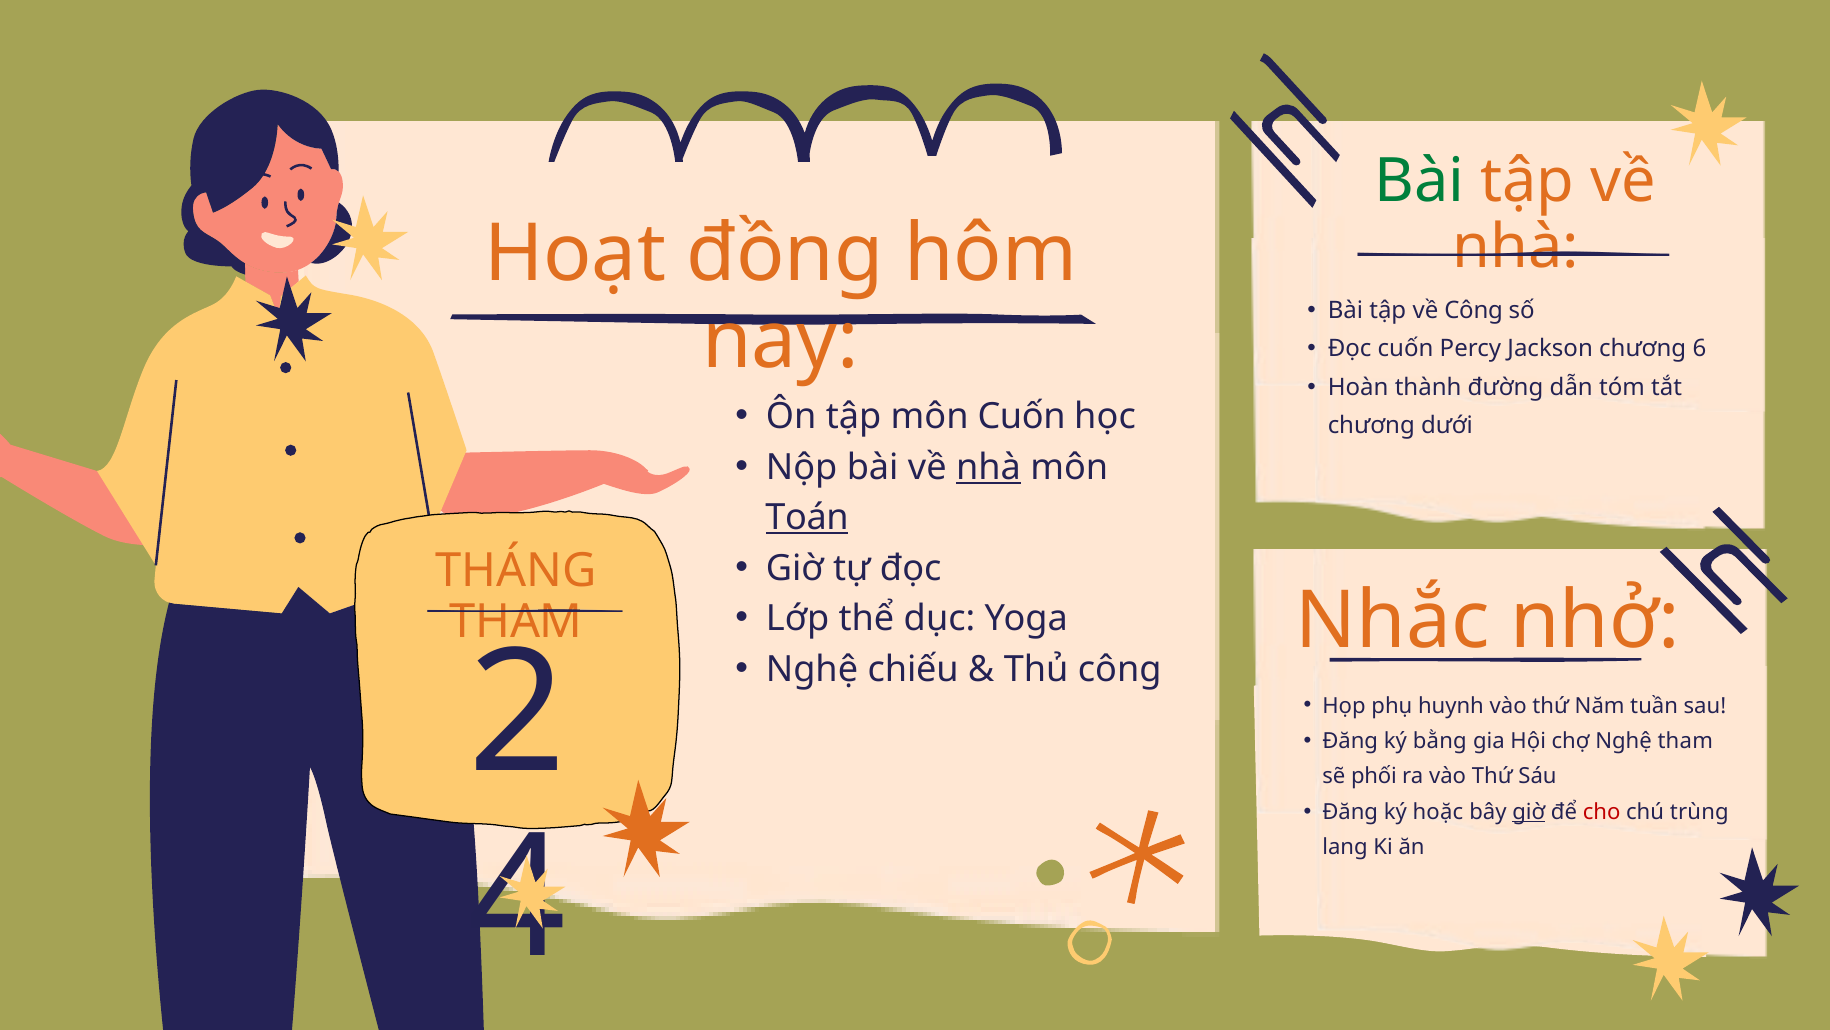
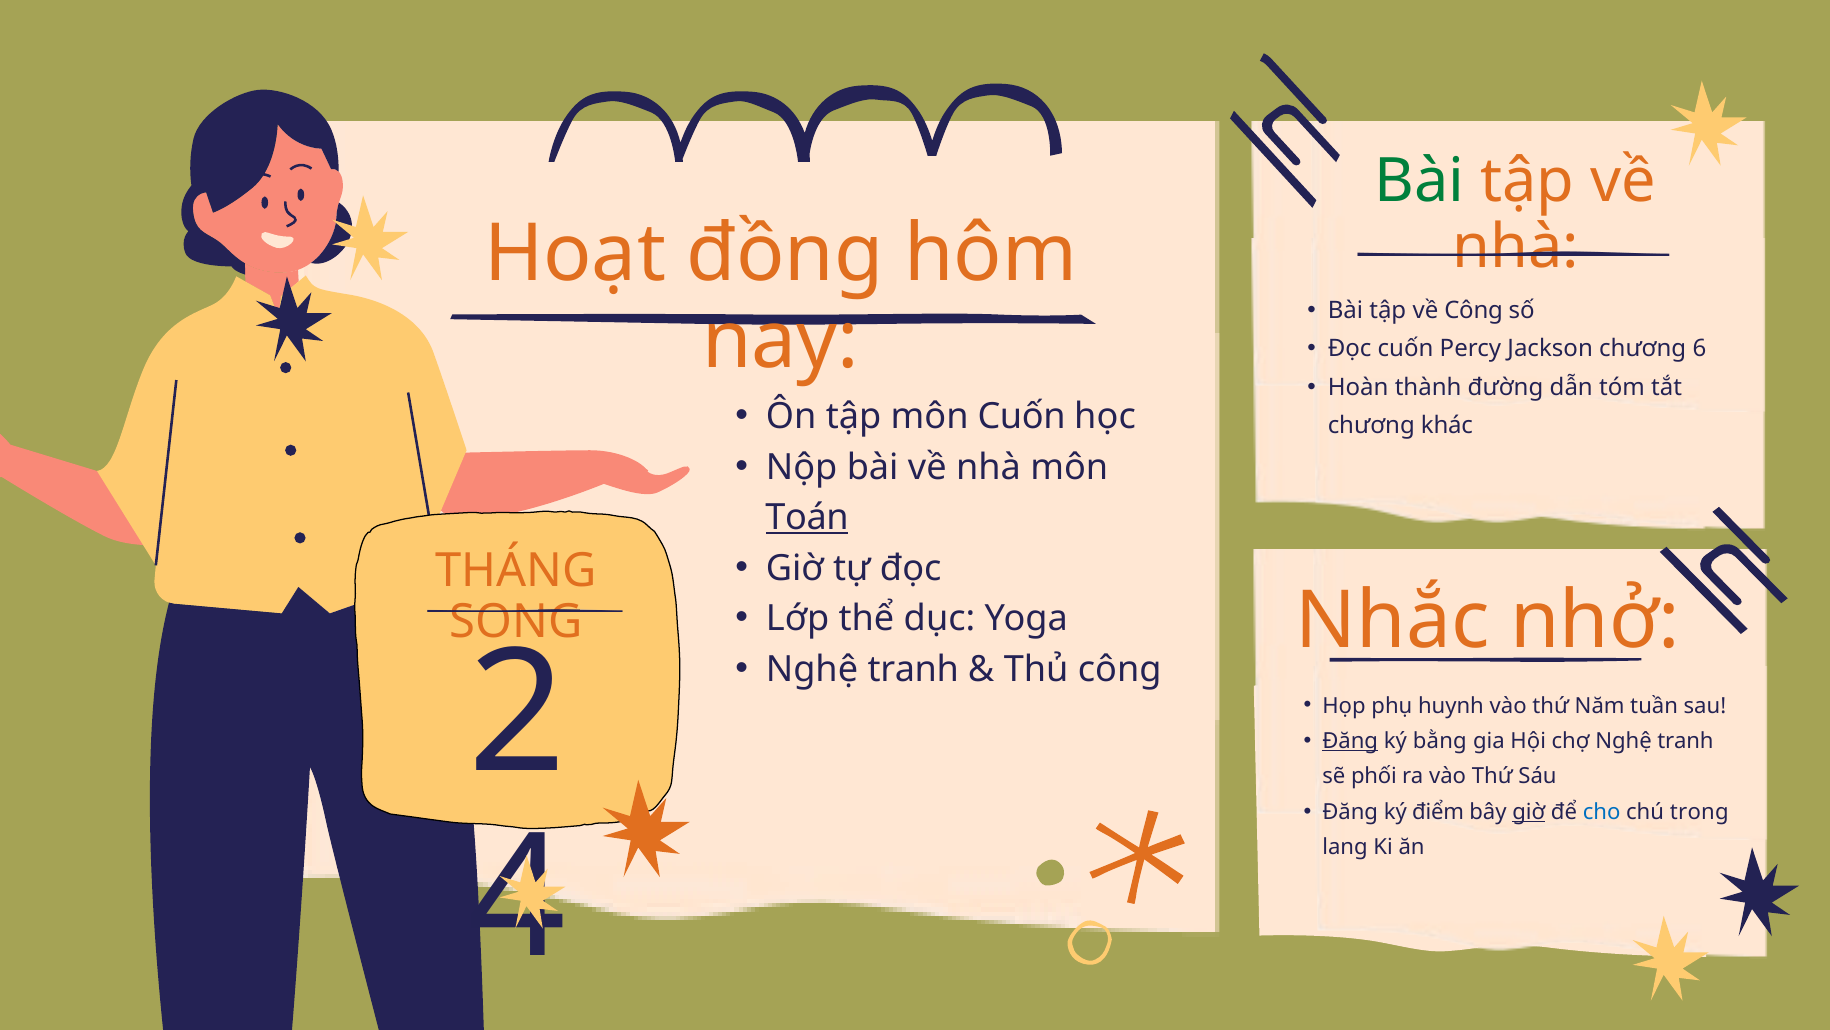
dưới: dưới -> khác
nhà at (989, 467) underline: present -> none
THAM at (516, 622): THAM -> SONG
chiếu at (913, 669): chiếu -> tranh
Đăng at (1350, 741) underline: none -> present
chợ Nghệ tham: tham -> tranh
hoặc: hoặc -> điểm
cho colour: red -> blue
trùng: trùng -> trong
